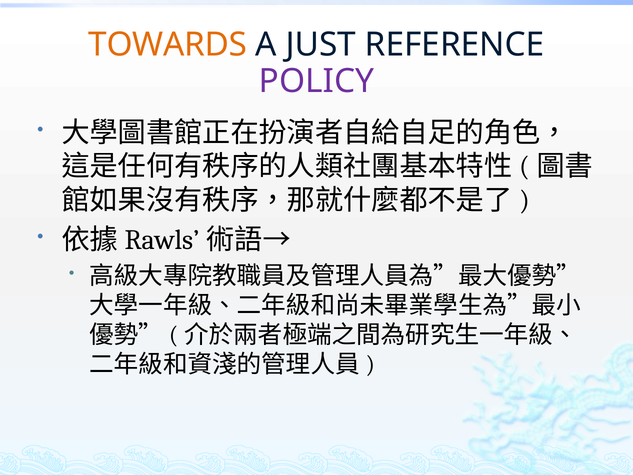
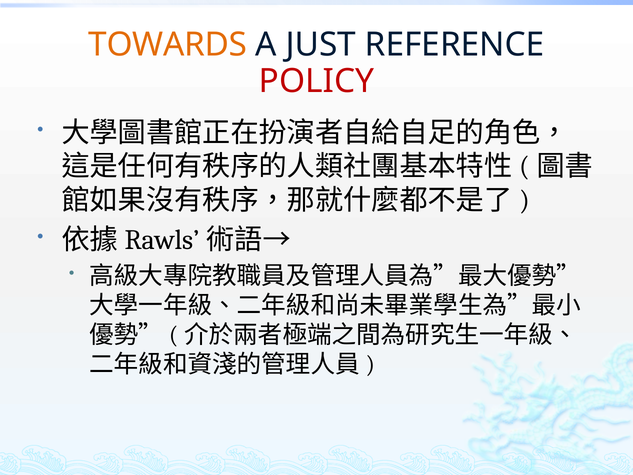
POLICY colour: purple -> red
